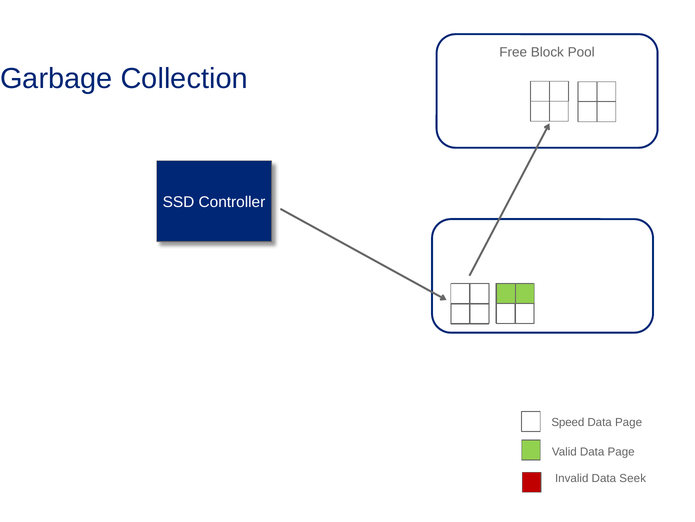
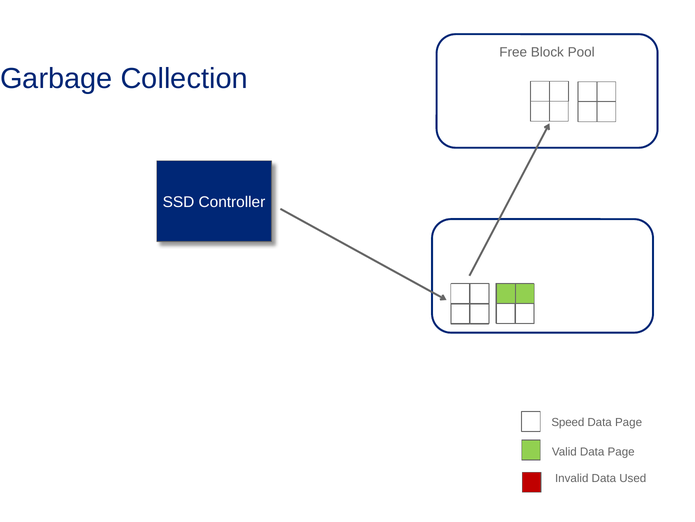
Data Seek: Seek -> Used
